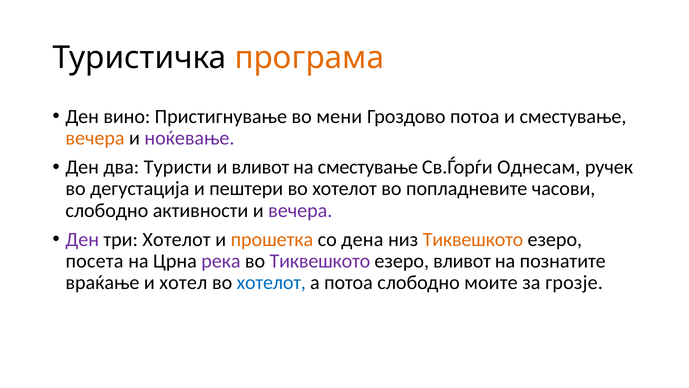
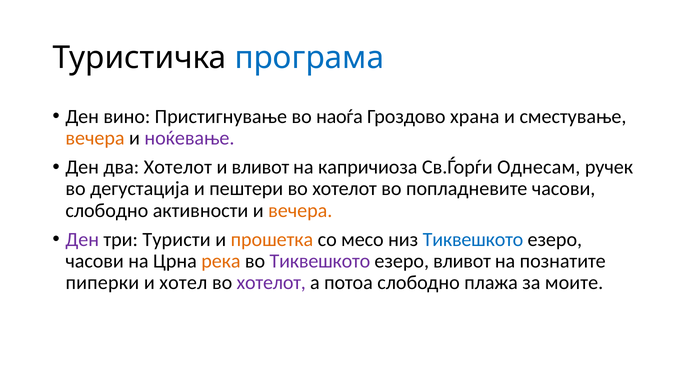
програма colour: orange -> blue
мени: мени -> наоѓа
Гроздово потоа: потоа -> храна
два Туристи: Туристи -> Хотелот
на сместување: сместување -> капричиоза
вечера at (300, 210) colour: purple -> orange
три Хотелот: Хотелот -> Туристи
дена: дена -> месо
Тиквешкото at (473, 239) colour: orange -> blue
посета at (95, 261): посета -> часови
река colour: purple -> orange
враќање: враќање -> пиперки
хотелот at (271, 282) colour: blue -> purple
моите: моите -> плажа
грозје: грозје -> моите
